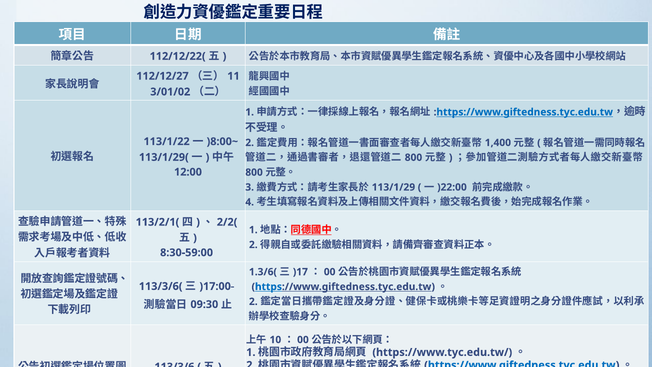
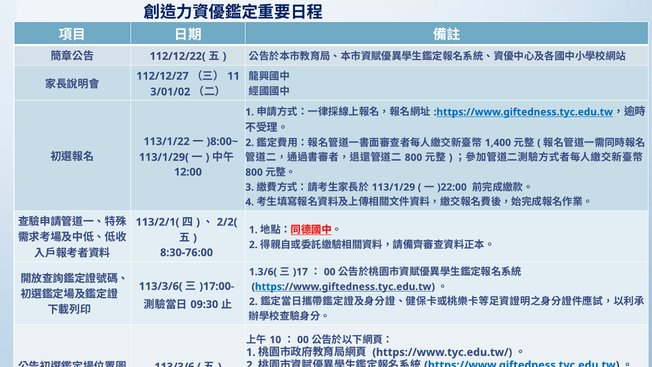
8:30-59:00: 8:30-59:00 -> 8:30-76:00
